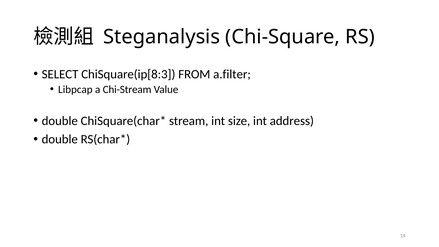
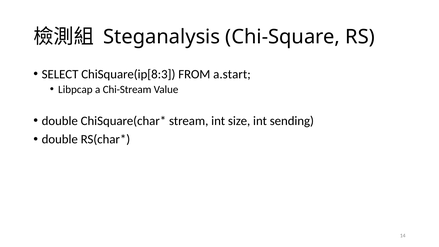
a.filter: a.filter -> a.start
address: address -> sending
